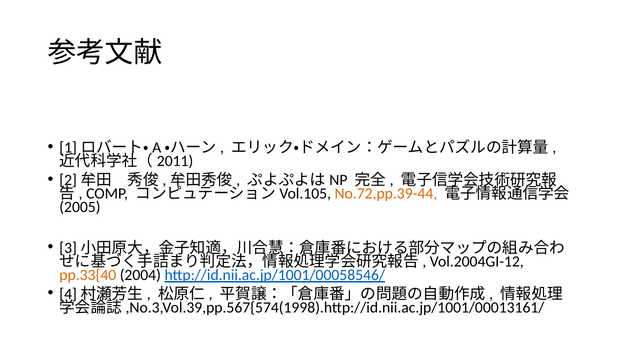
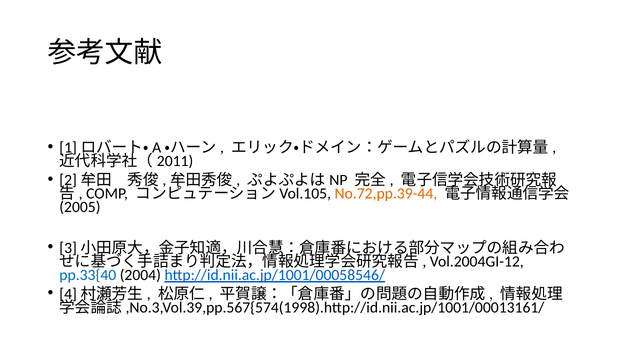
pp.33{40 colour: orange -> blue
